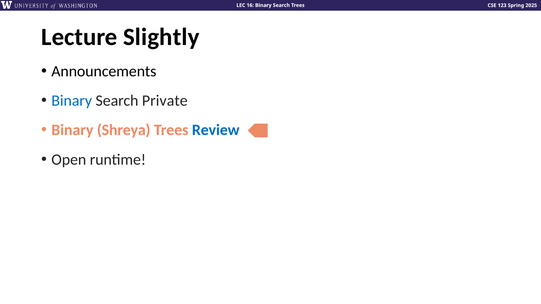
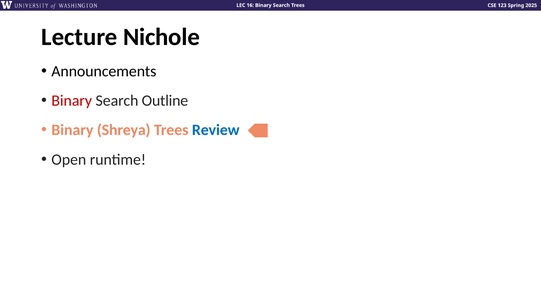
Slightly: Slightly -> Nichole
Binary at (72, 101) colour: blue -> red
Private: Private -> Outline
